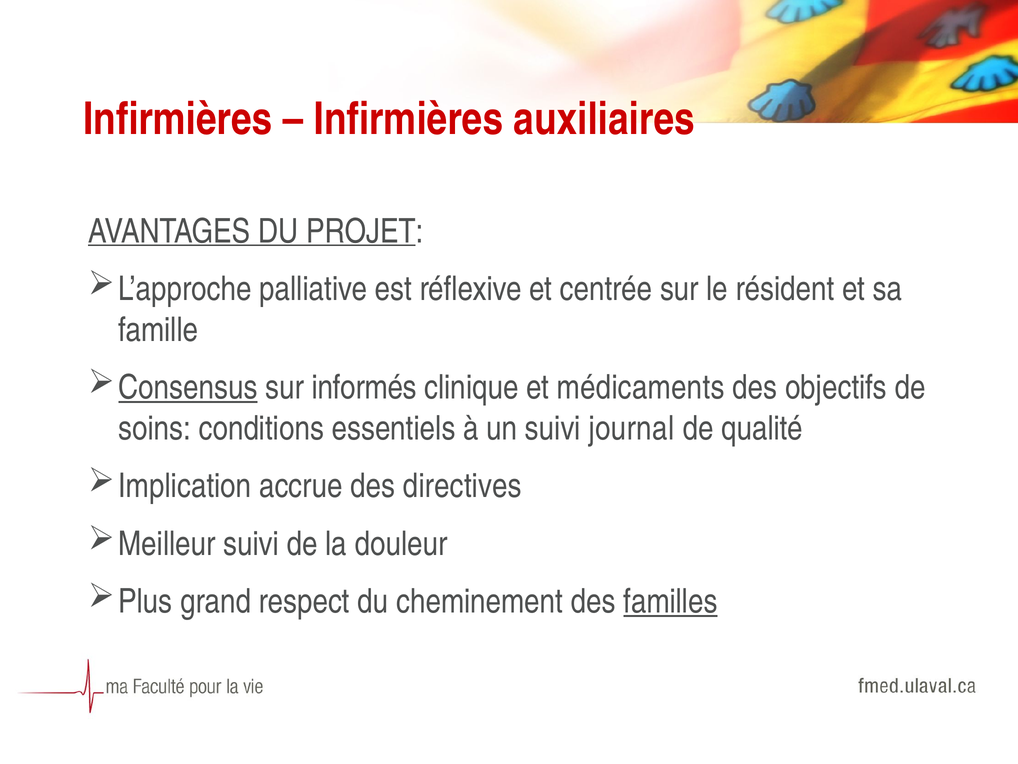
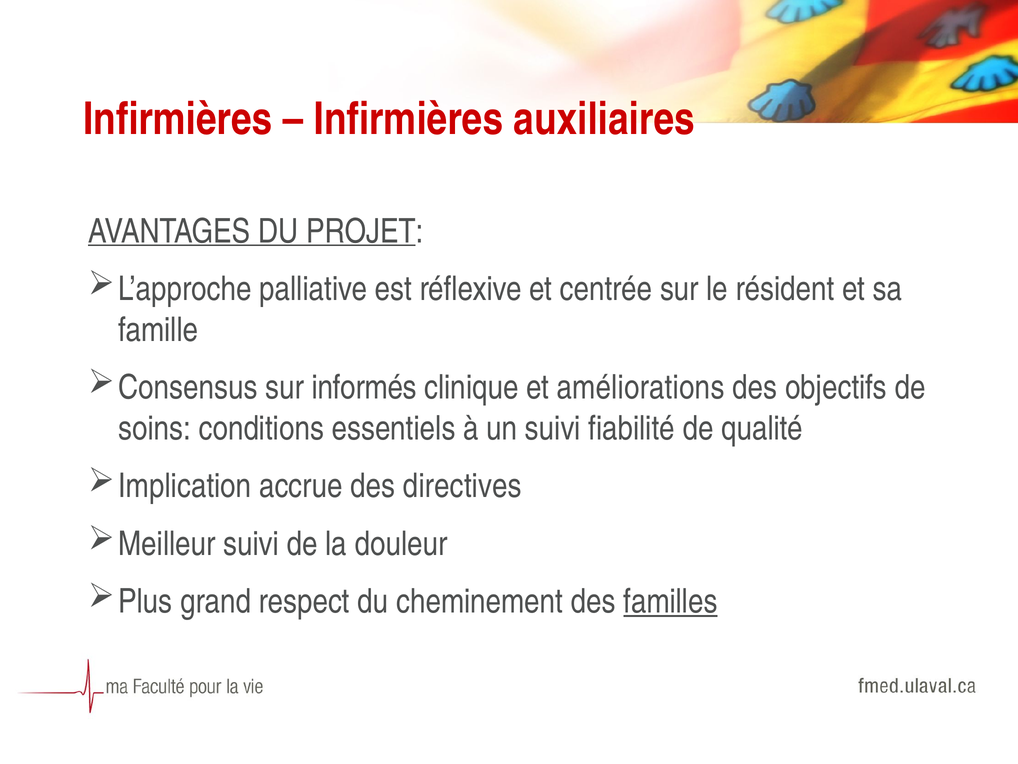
Consensus underline: present -> none
médicaments: médicaments -> améliorations
journal: journal -> fiabilité
